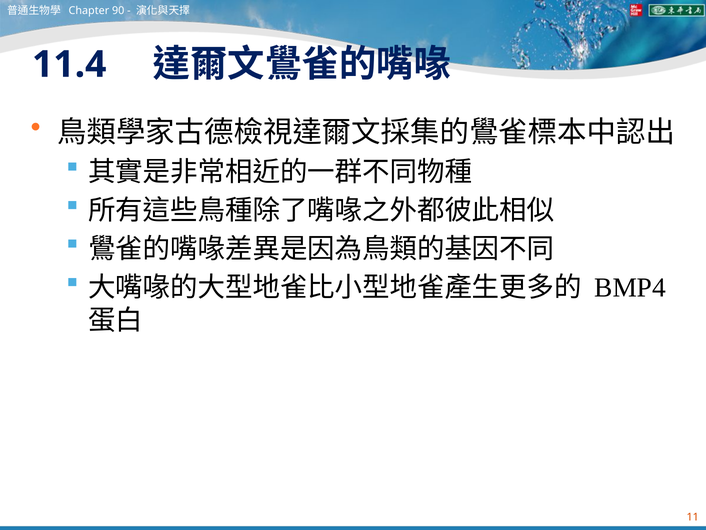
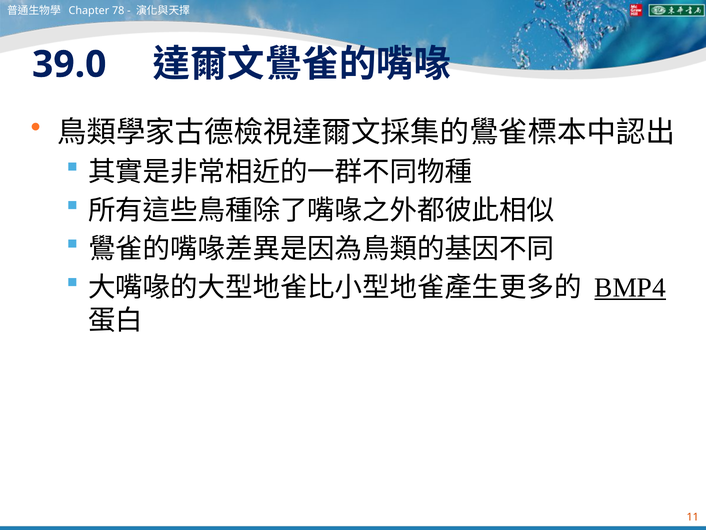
90: 90 -> 78
11.4: 11.4 -> 39.0
BMP4 underline: none -> present
